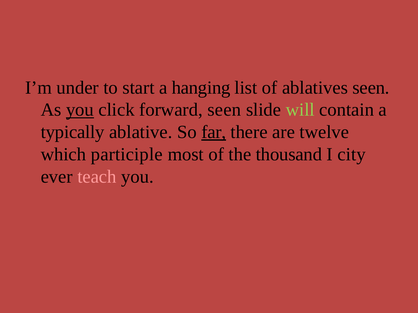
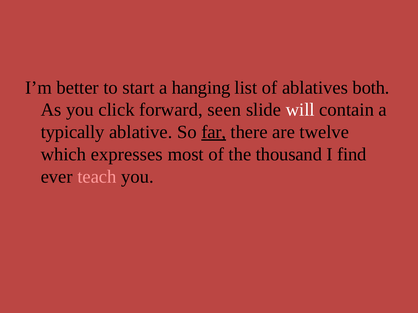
under: under -> better
ablatives seen: seen -> both
you at (80, 110) underline: present -> none
will colour: light green -> white
participle: participle -> expresses
city: city -> find
